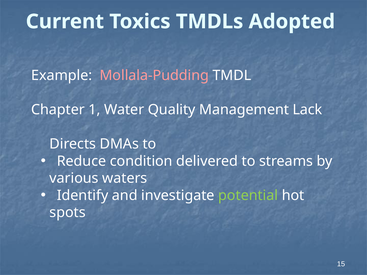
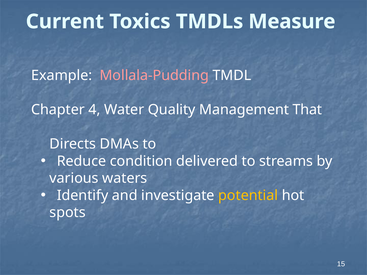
Adopted: Adopted -> Measure
1: 1 -> 4
Lack: Lack -> That
potential colour: light green -> yellow
